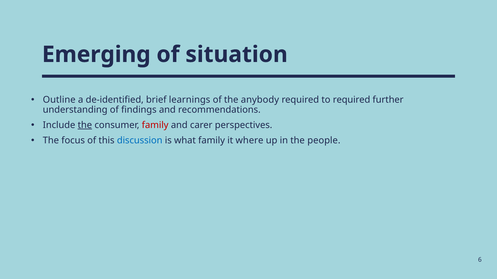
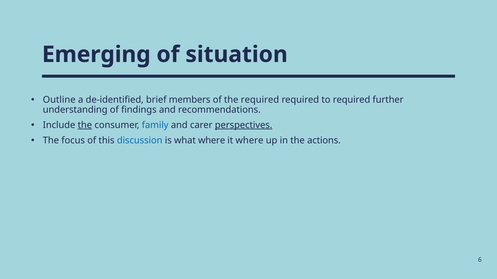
learnings: learnings -> members
the anybody: anybody -> required
family at (155, 125) colour: red -> blue
perspectives underline: none -> present
what family: family -> where
people: people -> actions
